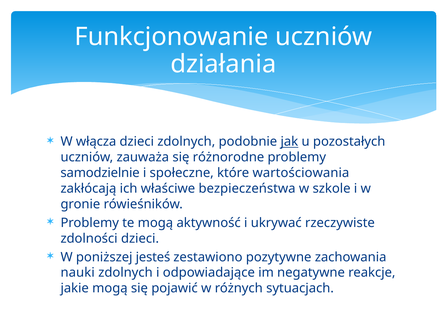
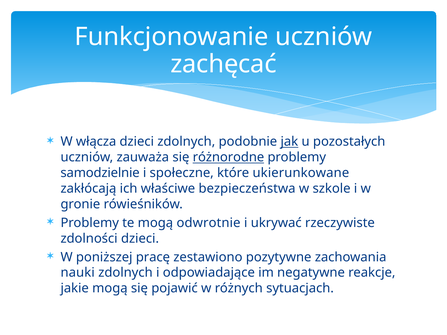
działania: działania -> zachęcać
różnorodne underline: none -> present
wartościowania: wartościowania -> ukierunkowane
aktywność: aktywność -> odwrotnie
jesteś: jesteś -> pracę
